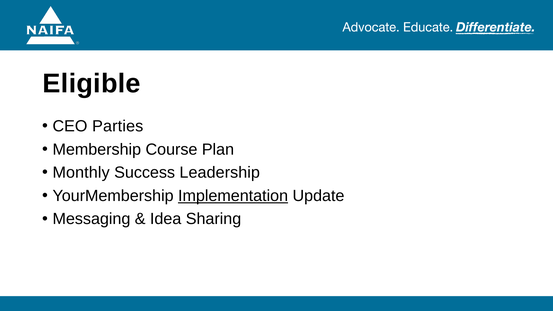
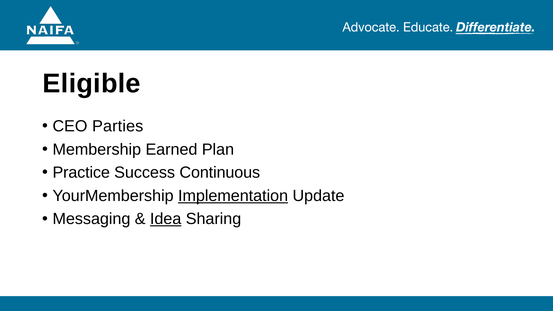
Course: Course -> Earned
Monthly: Monthly -> Practice
Leadership: Leadership -> Continuous
Idea underline: none -> present
